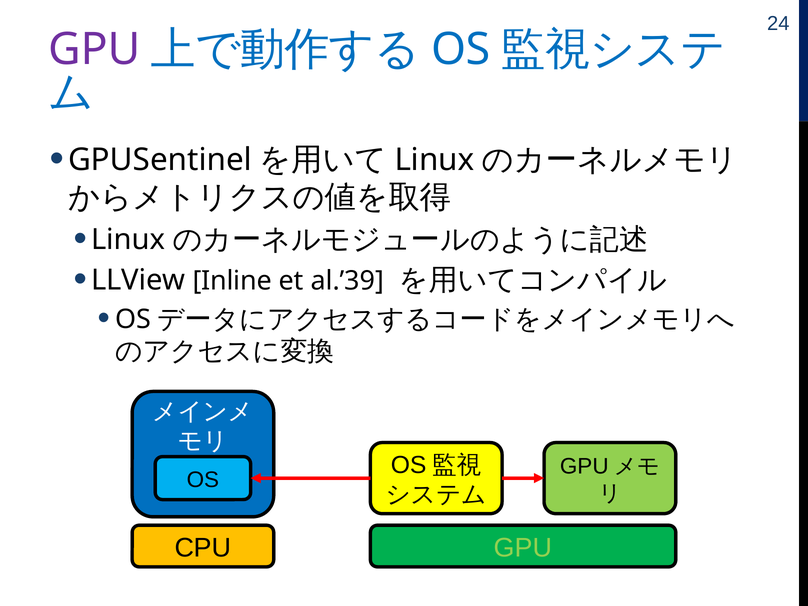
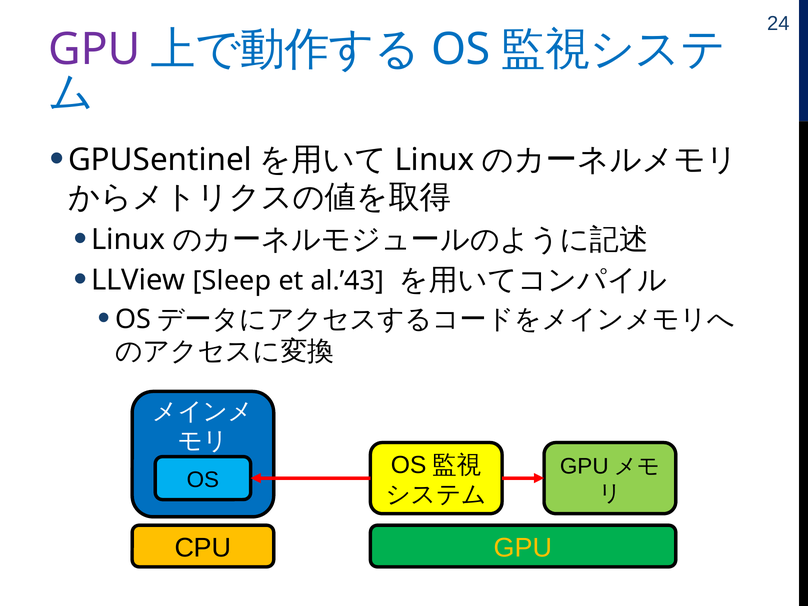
Inline: Inline -> Sleep
al.’39: al.’39 -> al.’43
GPU at (523, 548) colour: light green -> yellow
